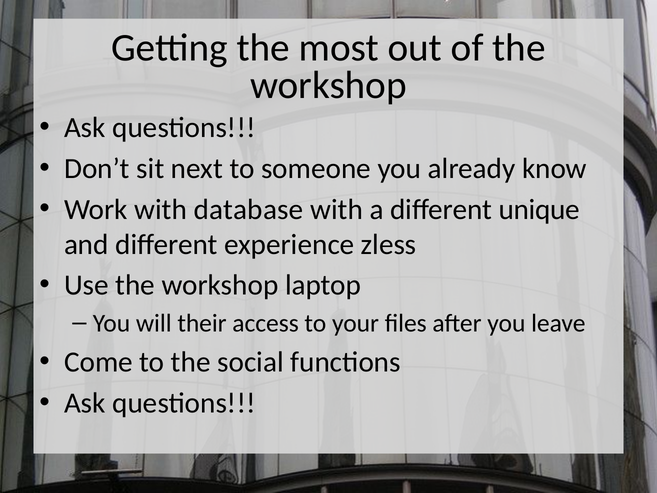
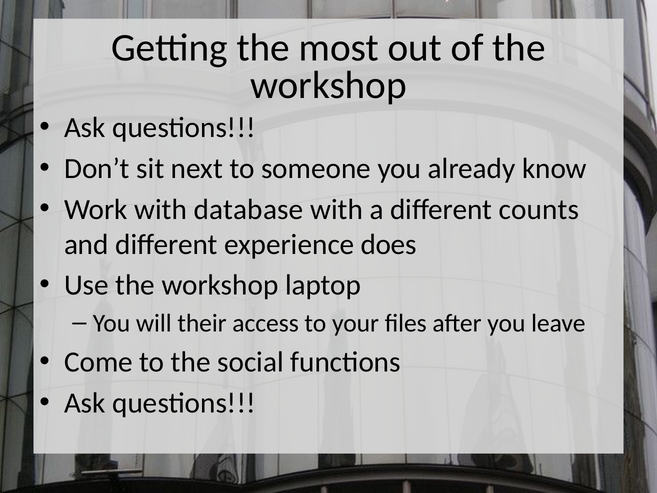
unique: unique -> counts
zless: zless -> does
